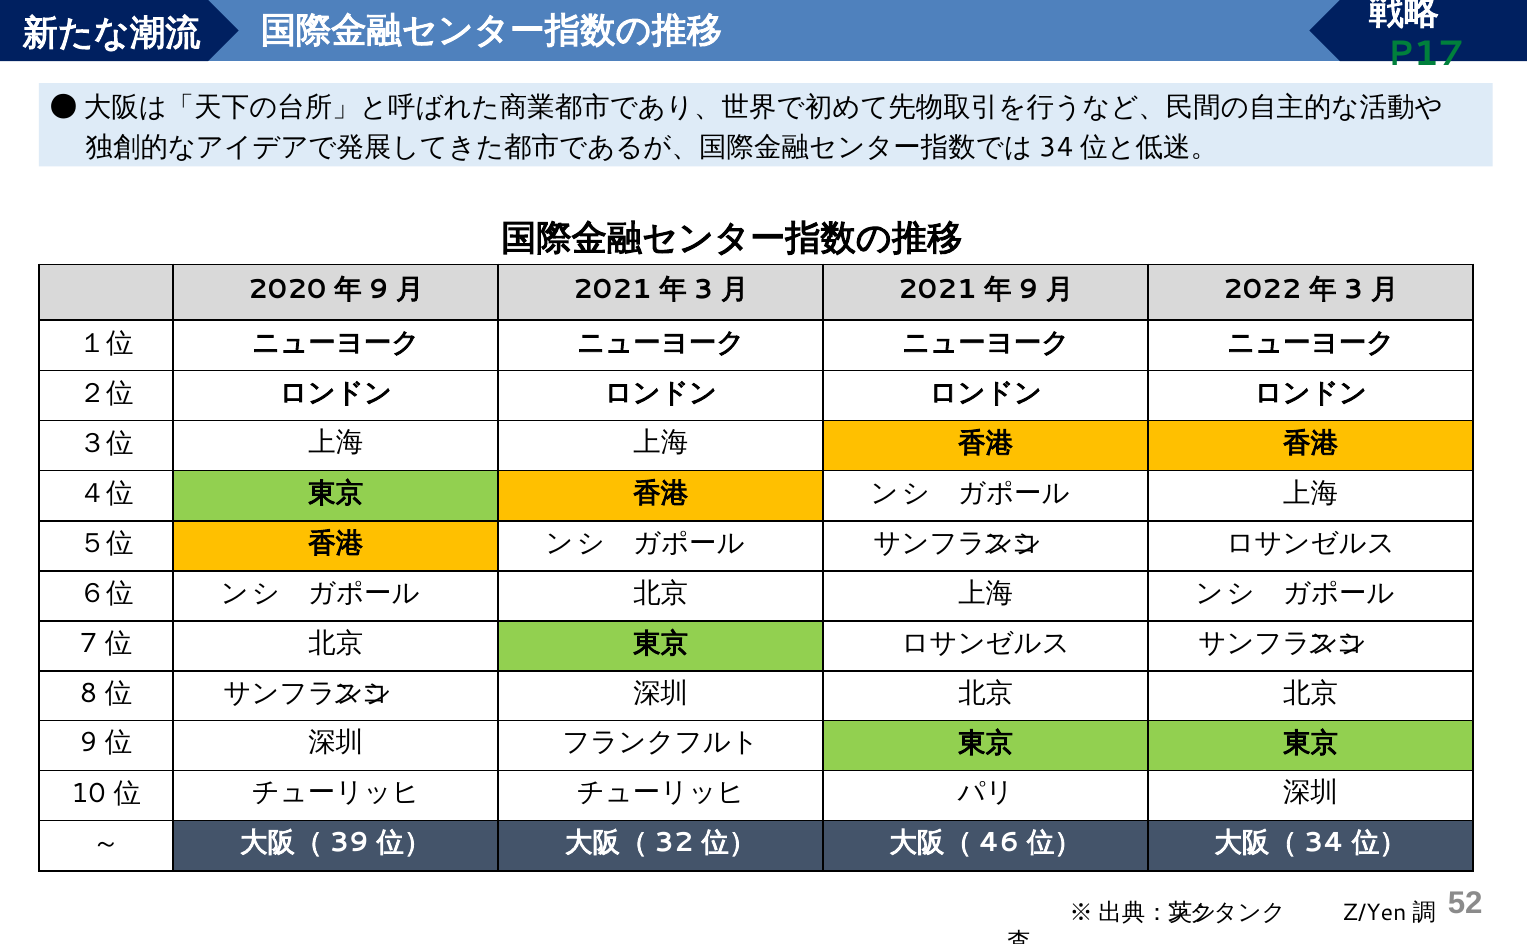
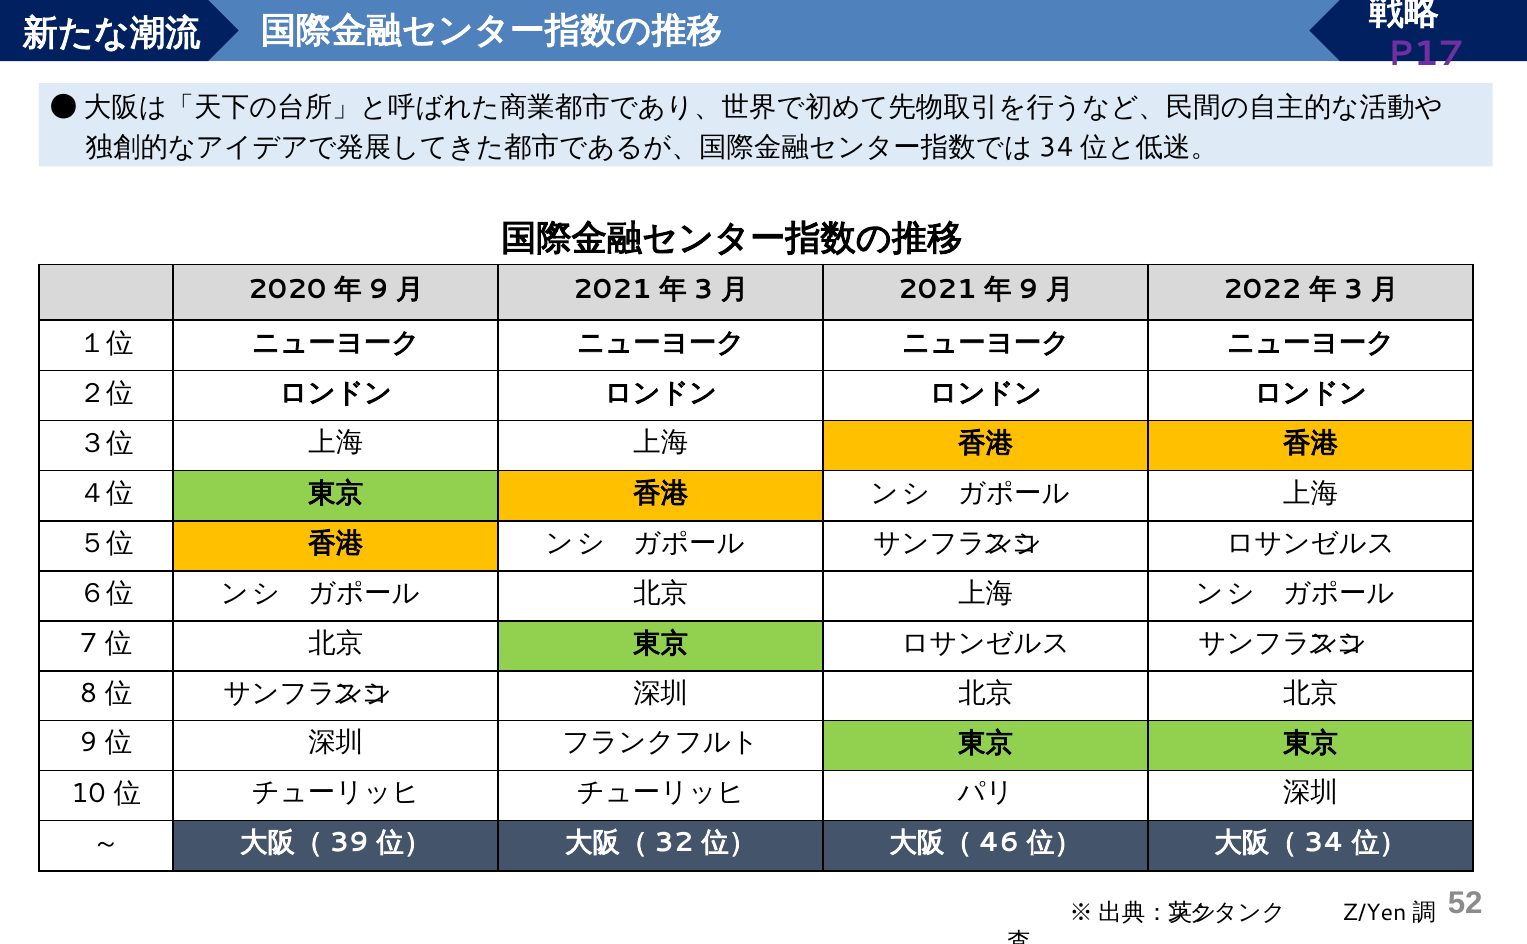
P17 colour: green -> purple
